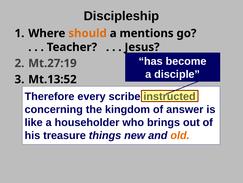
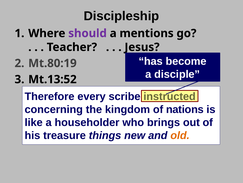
should colour: orange -> purple
Mt.27:19: Mt.27:19 -> Mt.80:19
answer: answer -> nations
